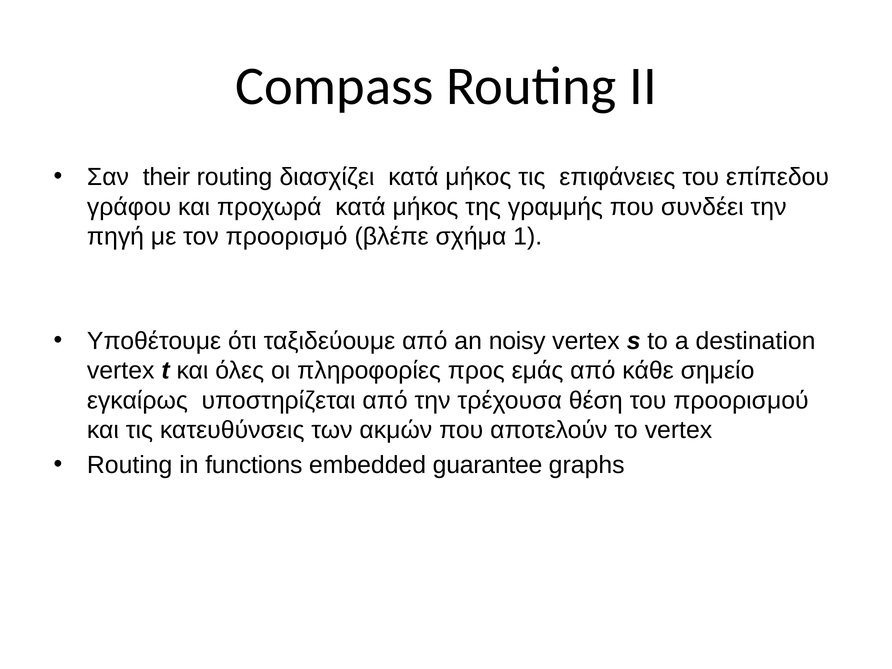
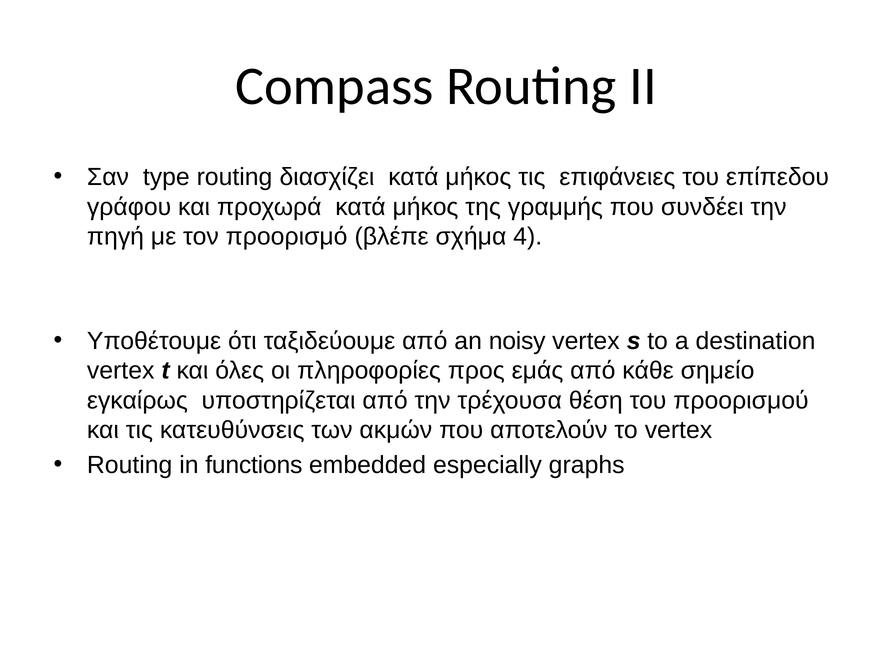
their: their -> type
1: 1 -> 4
guarantee: guarantee -> especially
